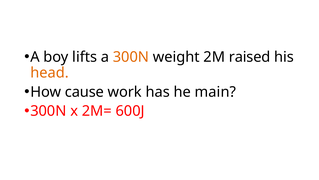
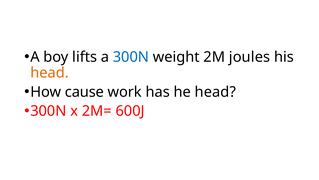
300N at (131, 57) colour: orange -> blue
raised: raised -> joules
he main: main -> head
